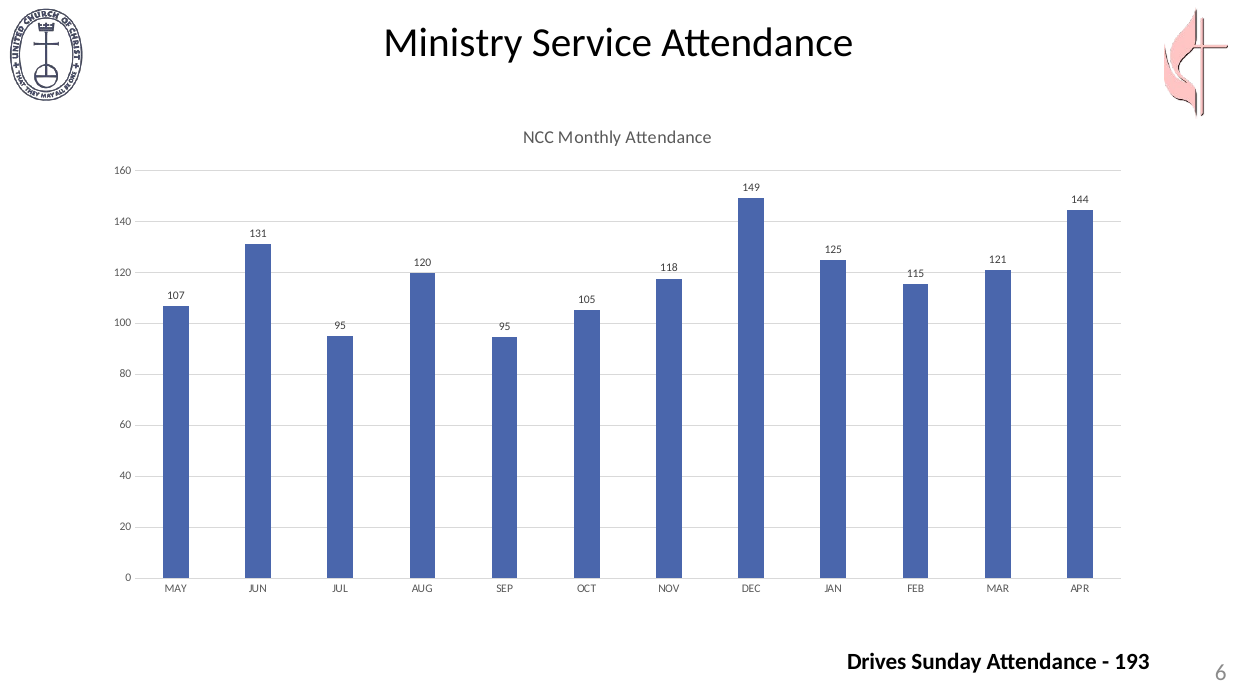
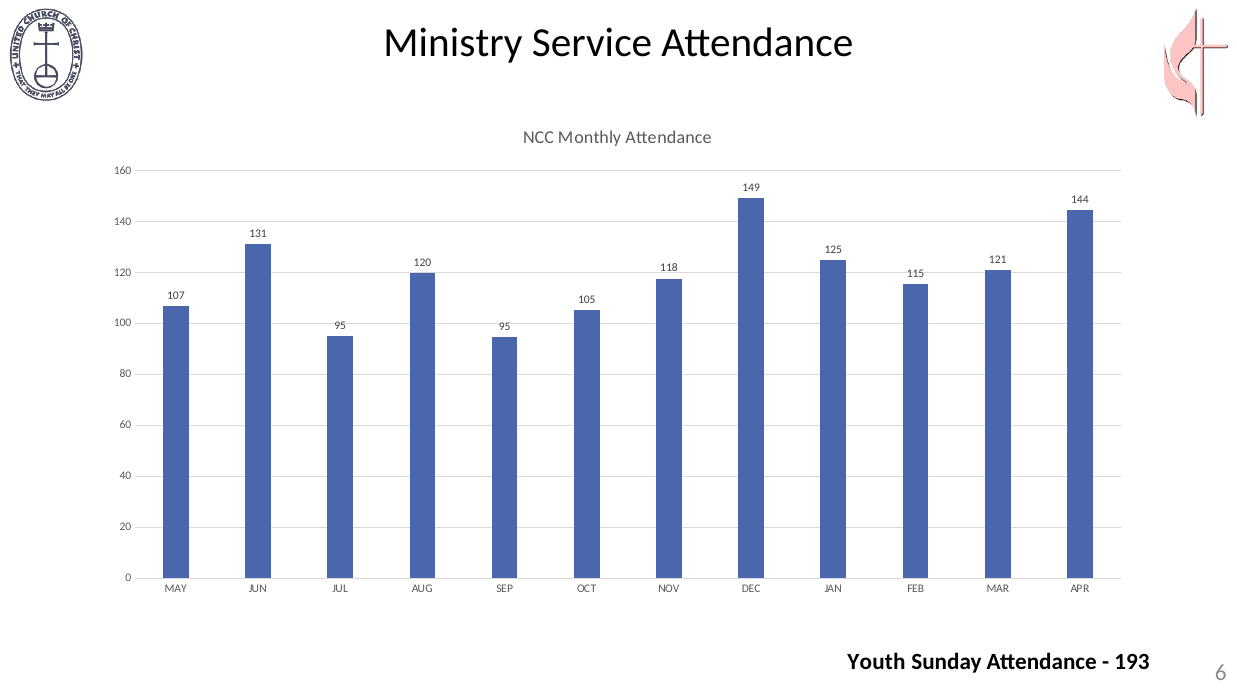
Drives: Drives -> Youth
